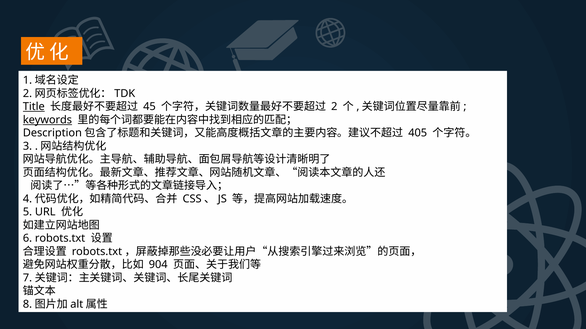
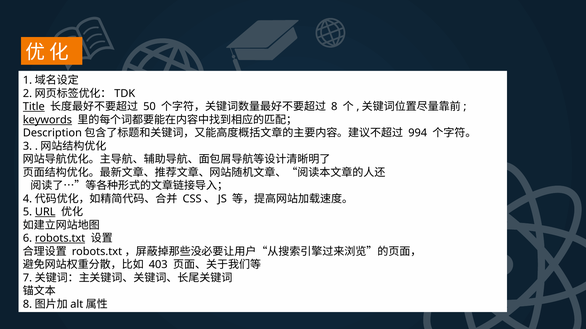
45: 45 -> 50
2: 2 -> 8
405: 405 -> 994
URL underline: none -> present
robots.txt underline: none -> present
904: 904 -> 403
